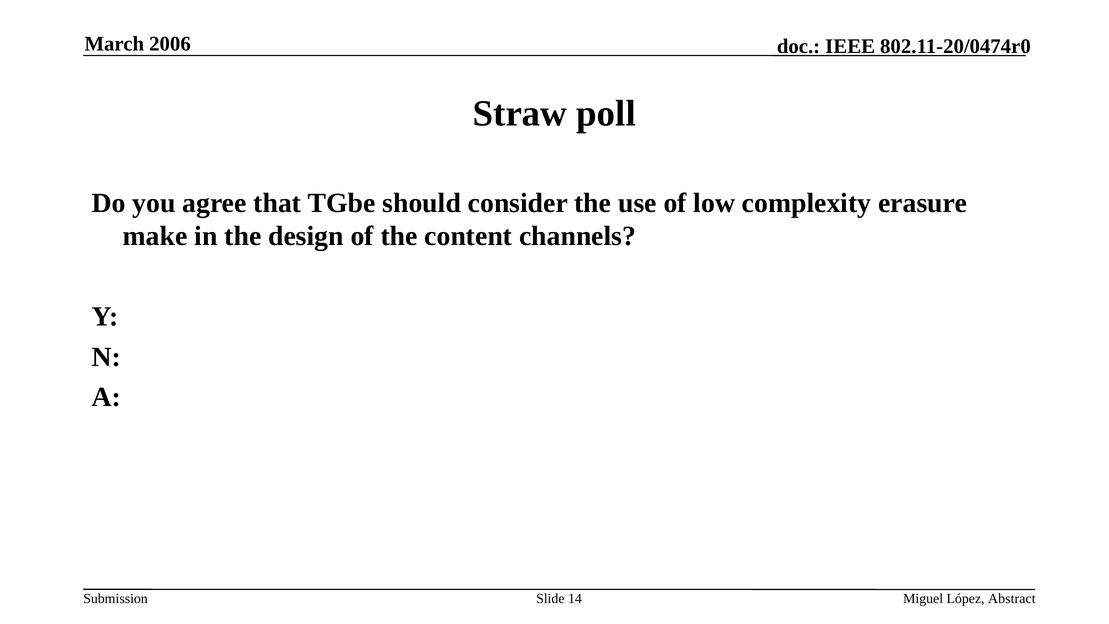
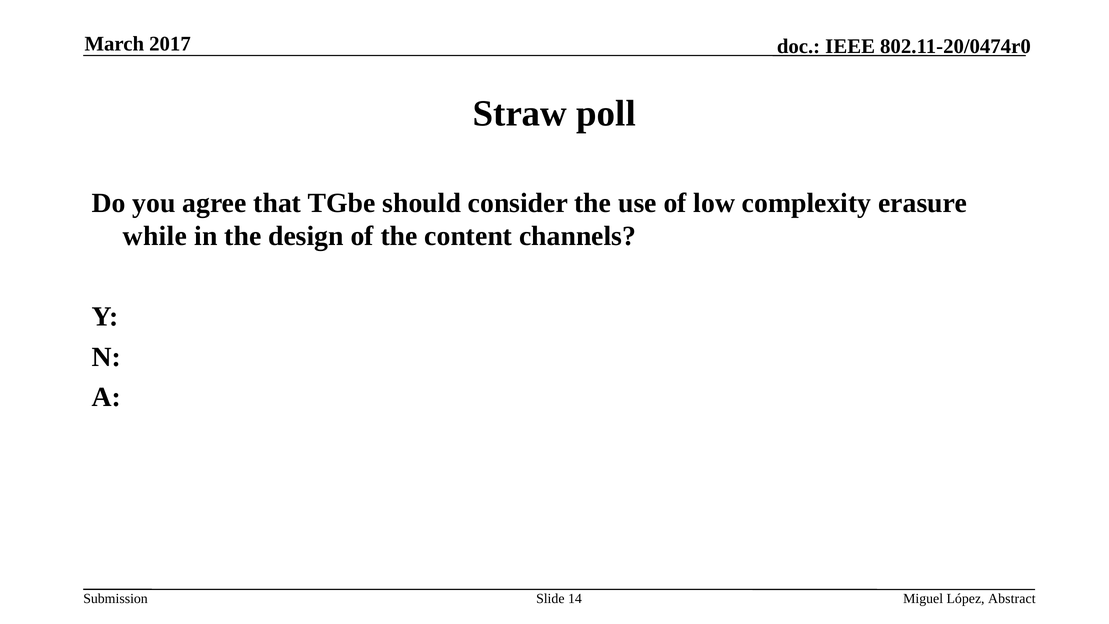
2006: 2006 -> 2017
make: make -> while
